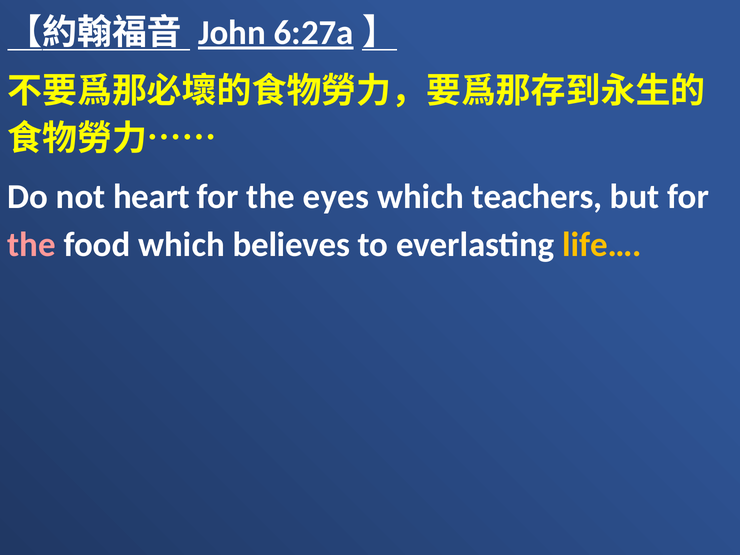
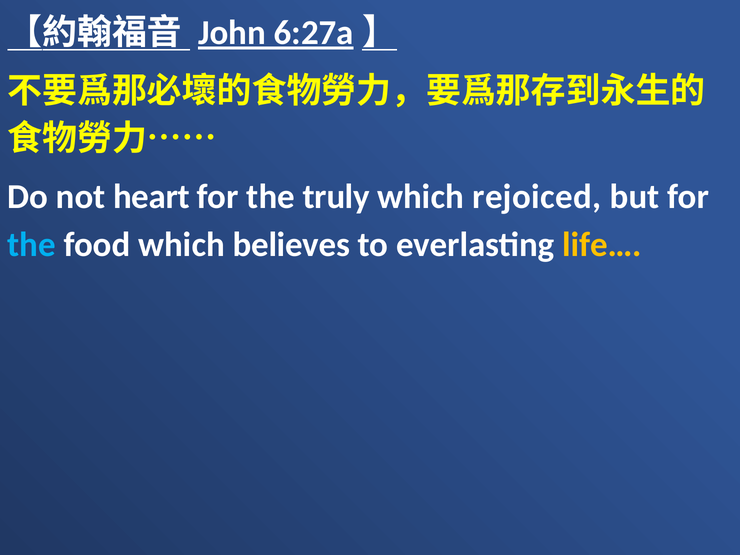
eyes: eyes -> truly
teachers: teachers -> rejoiced
the at (32, 245) colour: pink -> light blue
